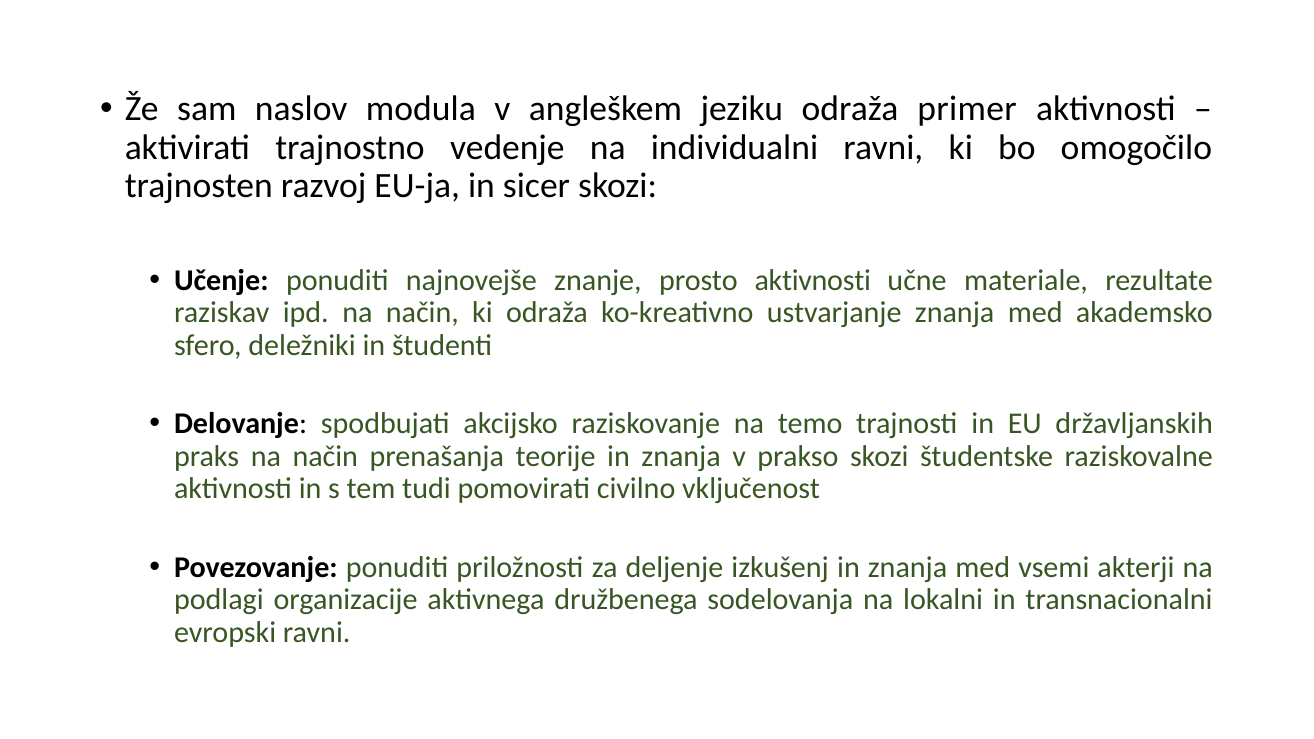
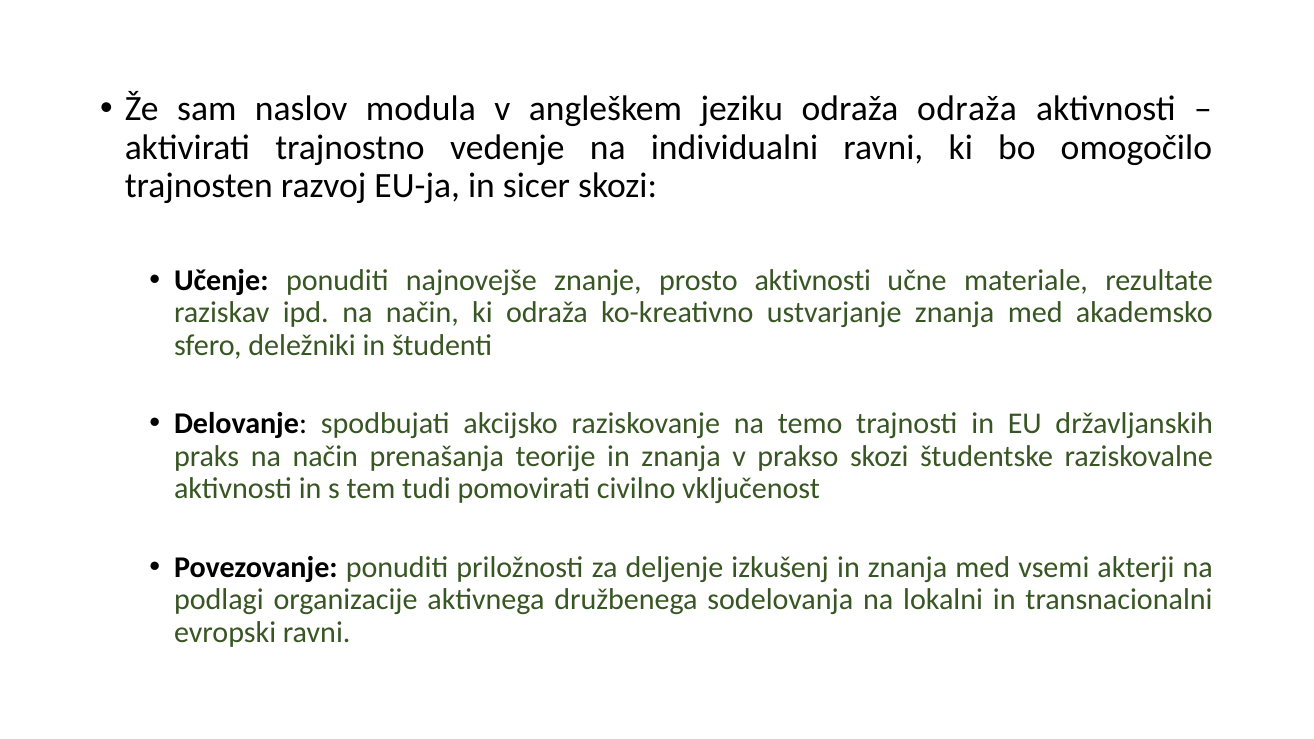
odraža primer: primer -> odraža
